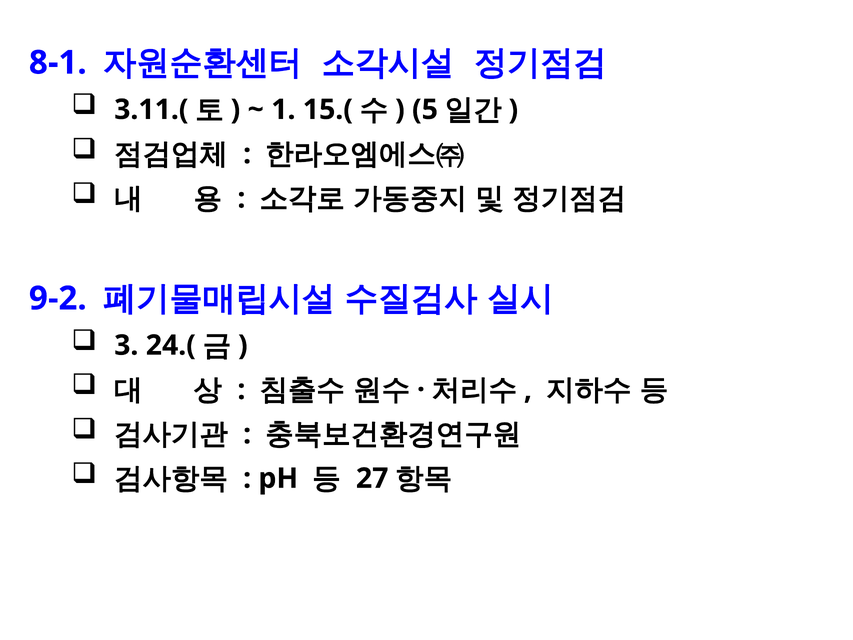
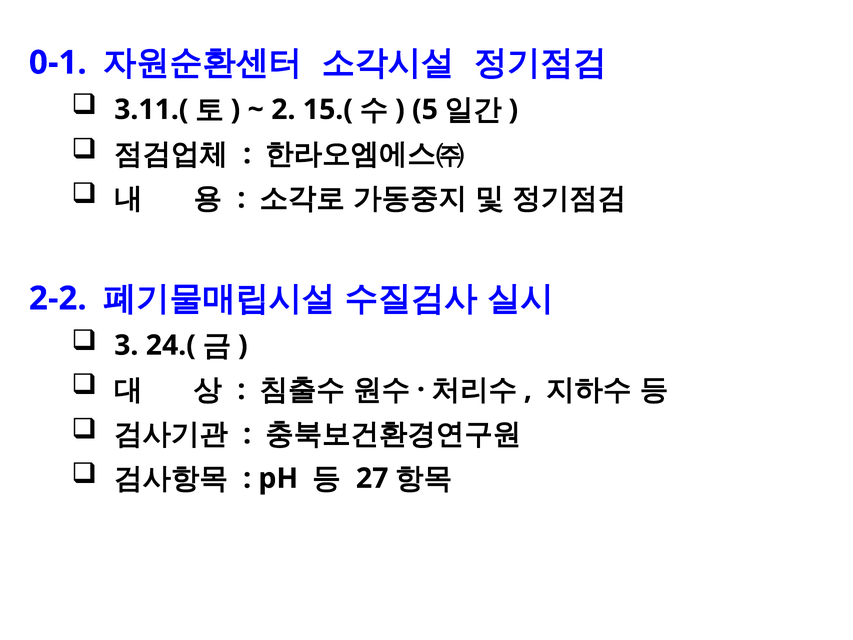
8-1: 8-1 -> 0-1
1: 1 -> 2
9-2: 9-2 -> 2-2
